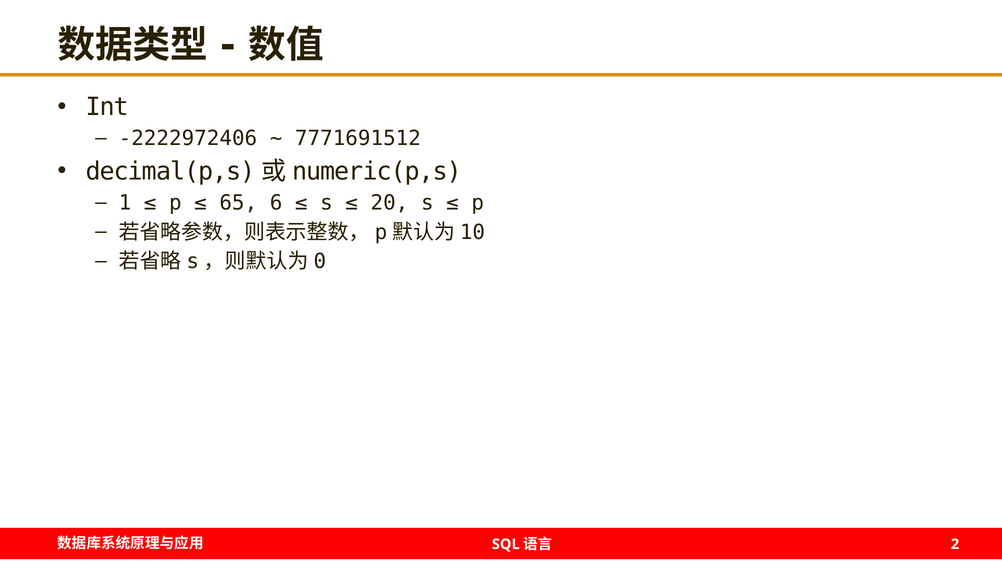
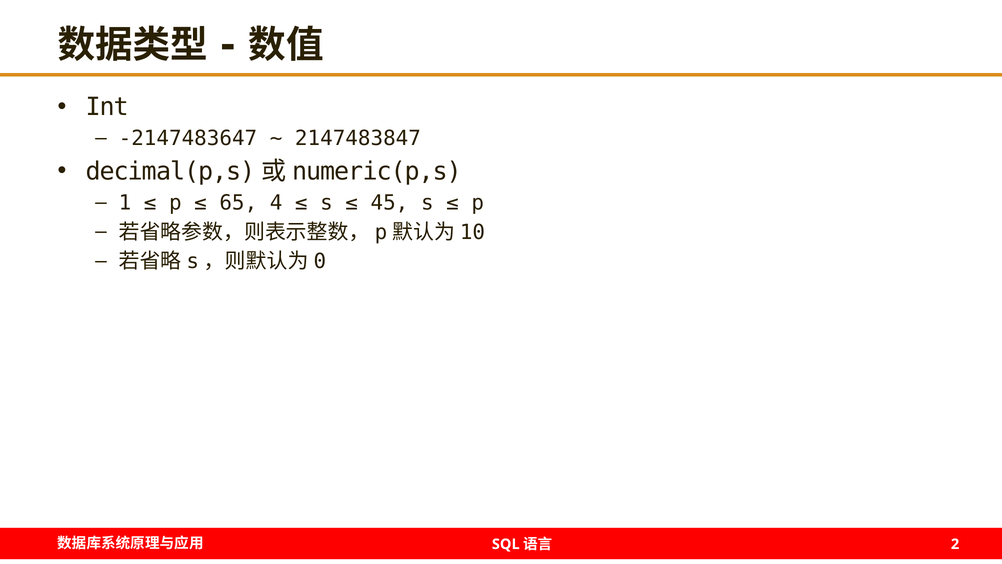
-2222972406: -2222972406 -> -2147483647
7771691512: 7771691512 -> 2147483847
6: 6 -> 4
20: 20 -> 45
